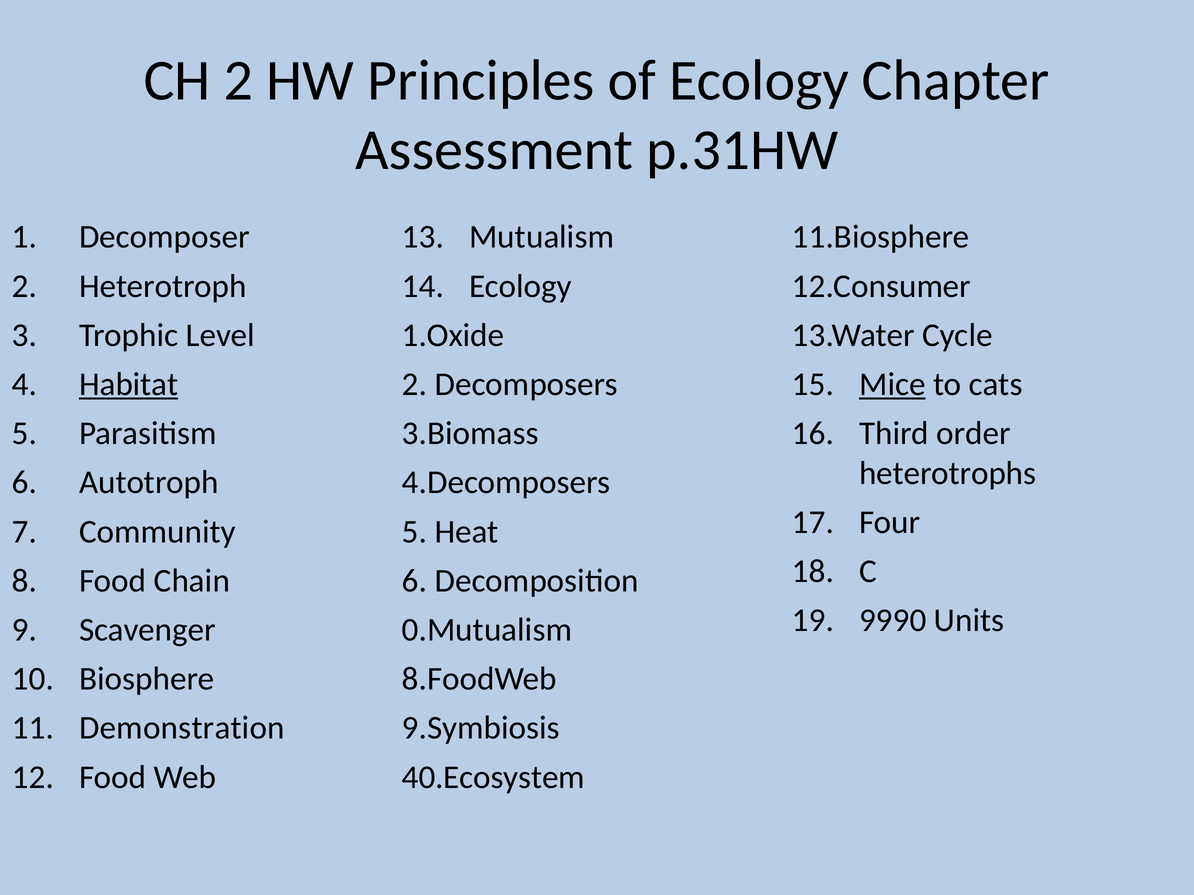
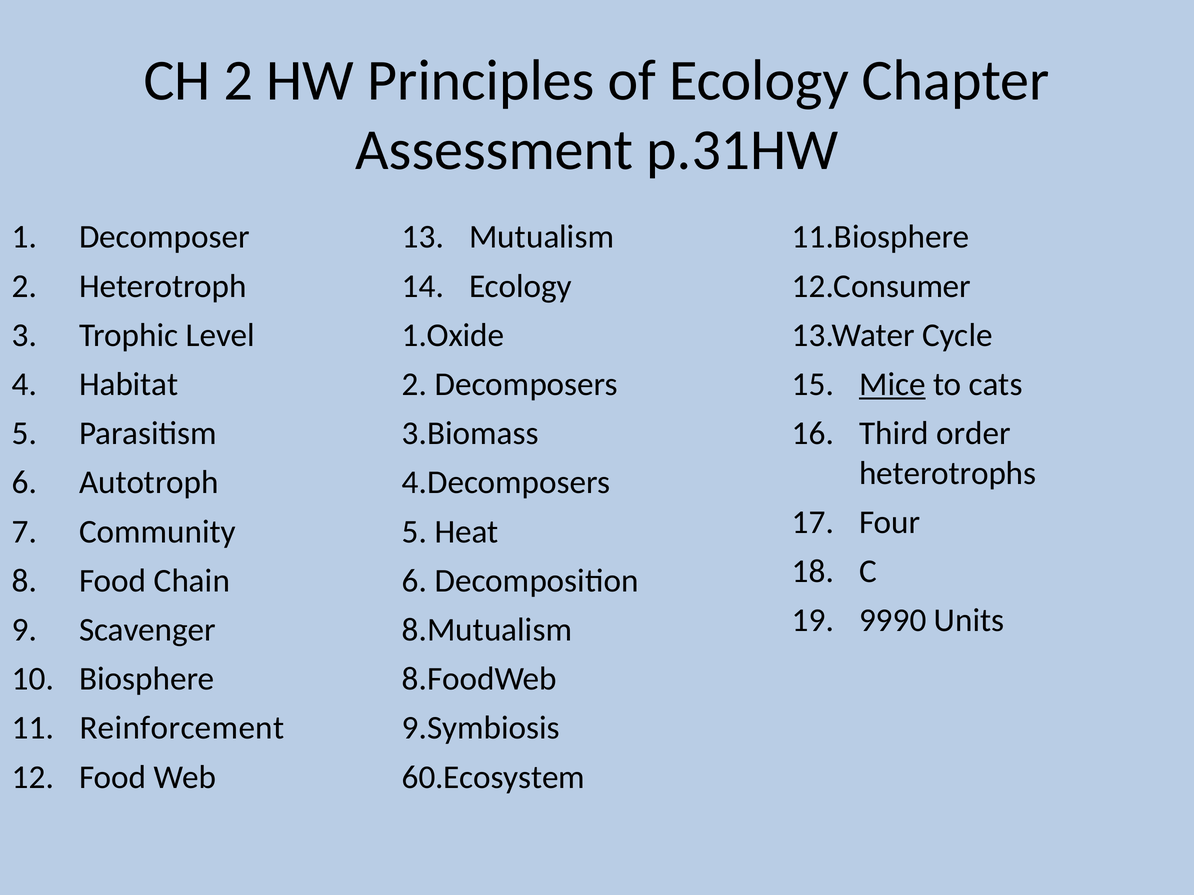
Habitat underline: present -> none
0.Mutualism: 0.Mutualism -> 8.Mutualism
Demonstration: Demonstration -> Reinforcement
40.Ecosystem: 40.Ecosystem -> 60.Ecosystem
